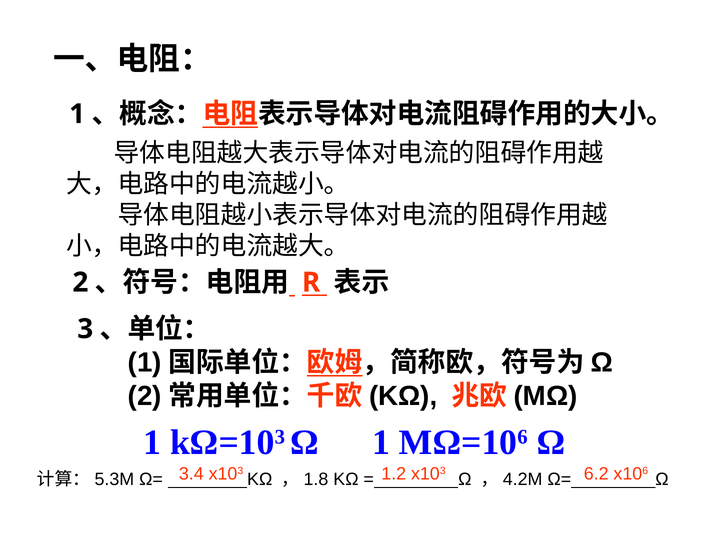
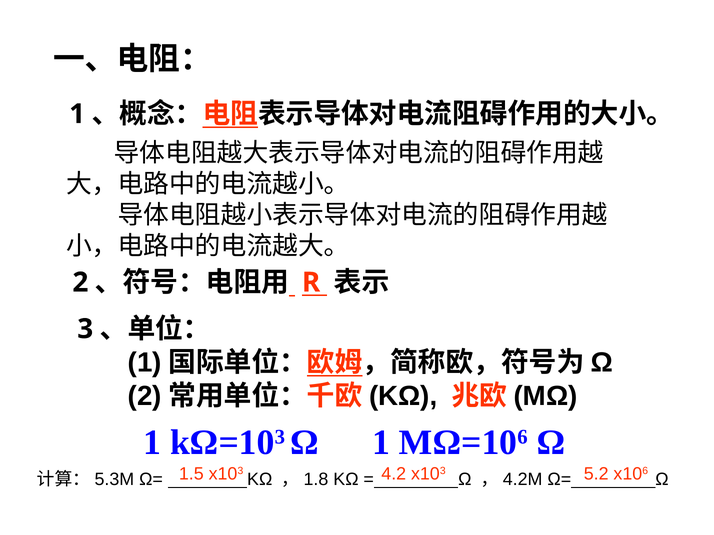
3.4: 3.4 -> 1.5
1.2: 1.2 -> 4.2
6.2: 6.2 -> 5.2
